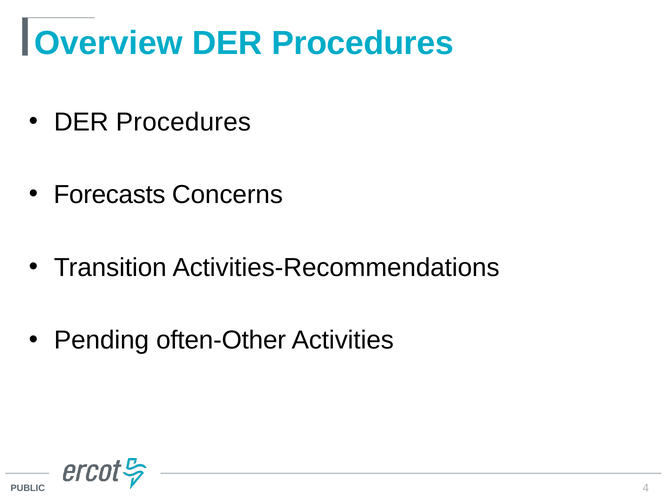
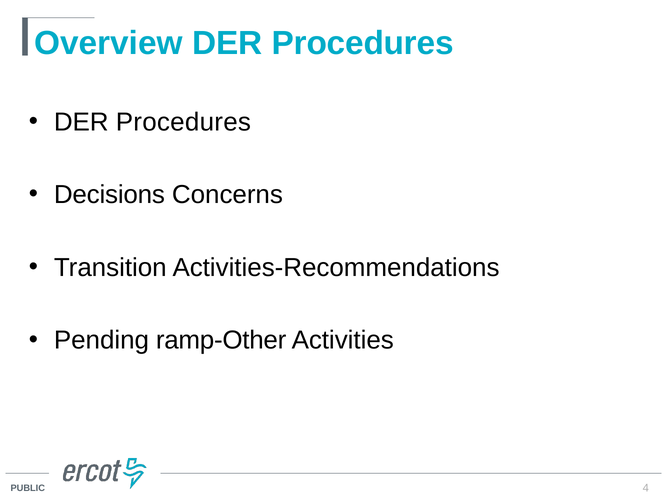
Forecasts: Forecasts -> Decisions
often-Other: often-Other -> ramp-Other
